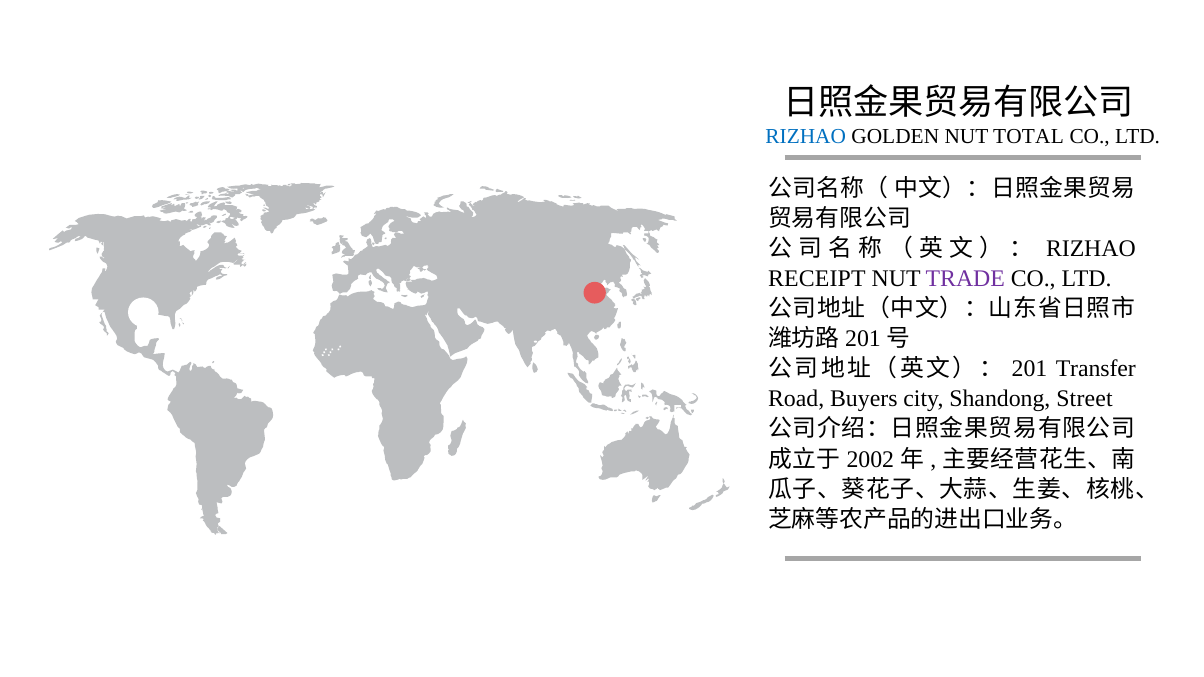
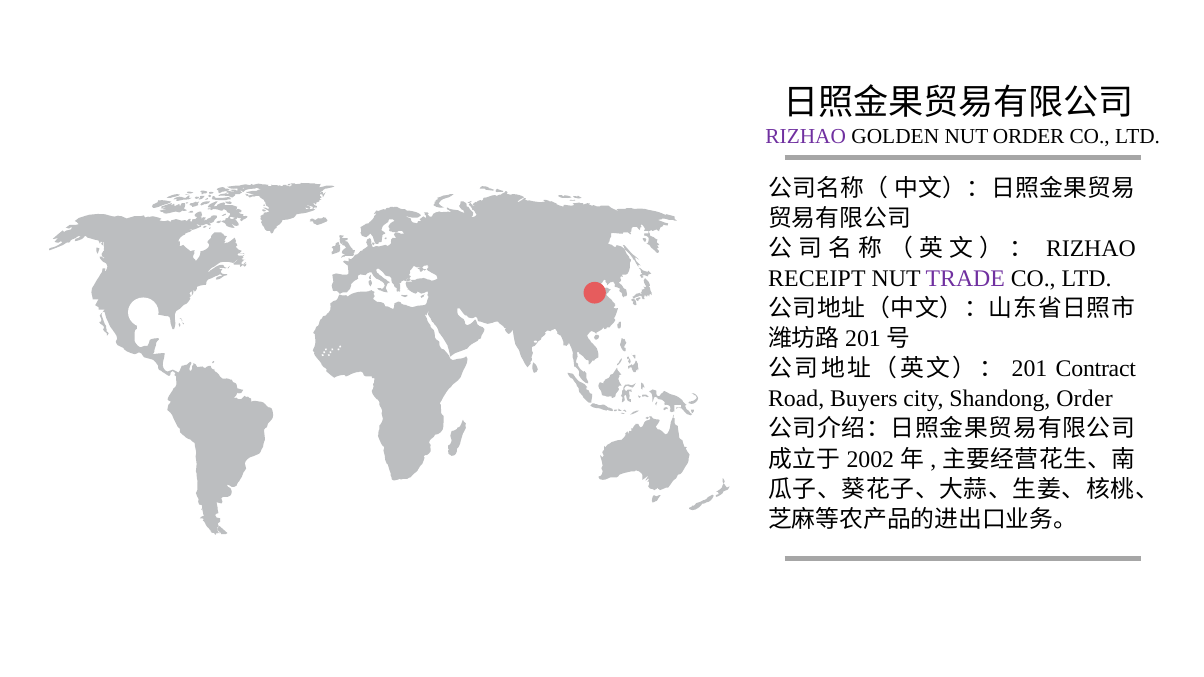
RIZHAO at (806, 136) colour: blue -> purple
NUT TOTAL: TOTAL -> ORDER
Transfer: Transfer -> Contract
Shandong Street: Street -> Order
